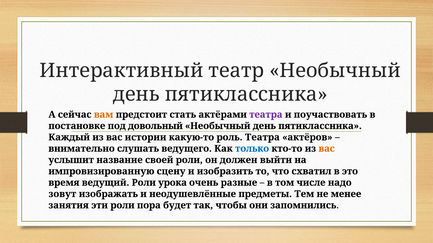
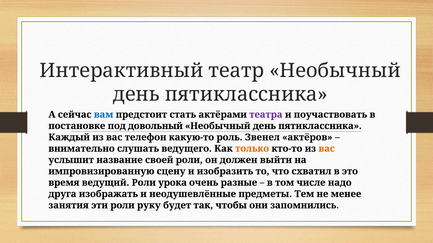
вам colour: orange -> blue
истории: истории -> телефон
роль Театра: Театра -> Звенел
только colour: blue -> orange
зовут: зовут -> друга
пора: пора -> руку
